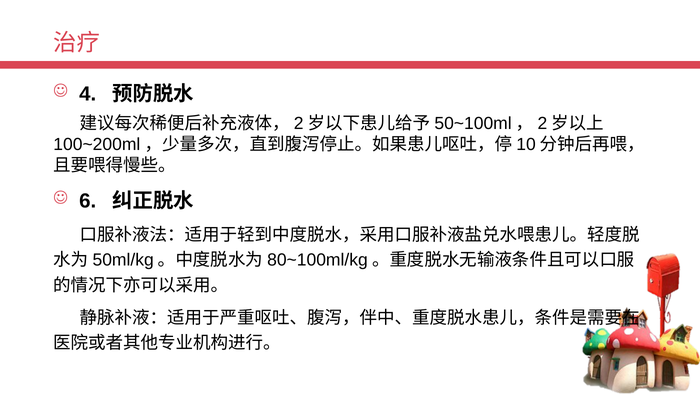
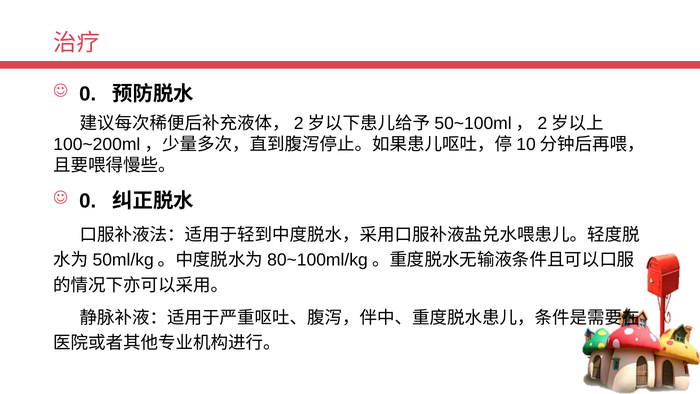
4 at (88, 94): 4 -> 0
6 at (88, 201): 6 -> 0
